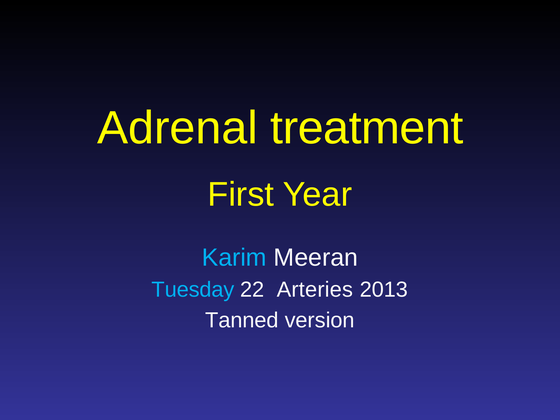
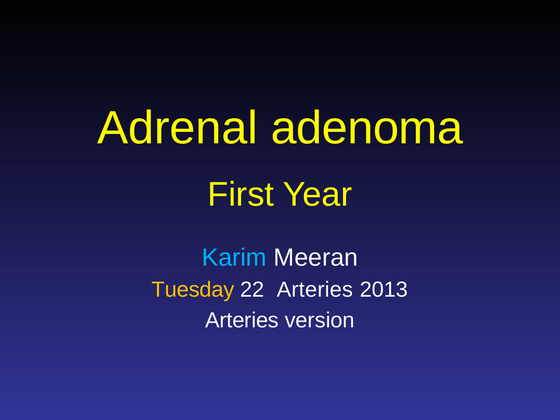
treatment: treatment -> adenoma
Tuesday colour: light blue -> yellow
Tanned at (242, 320): Tanned -> Arteries
